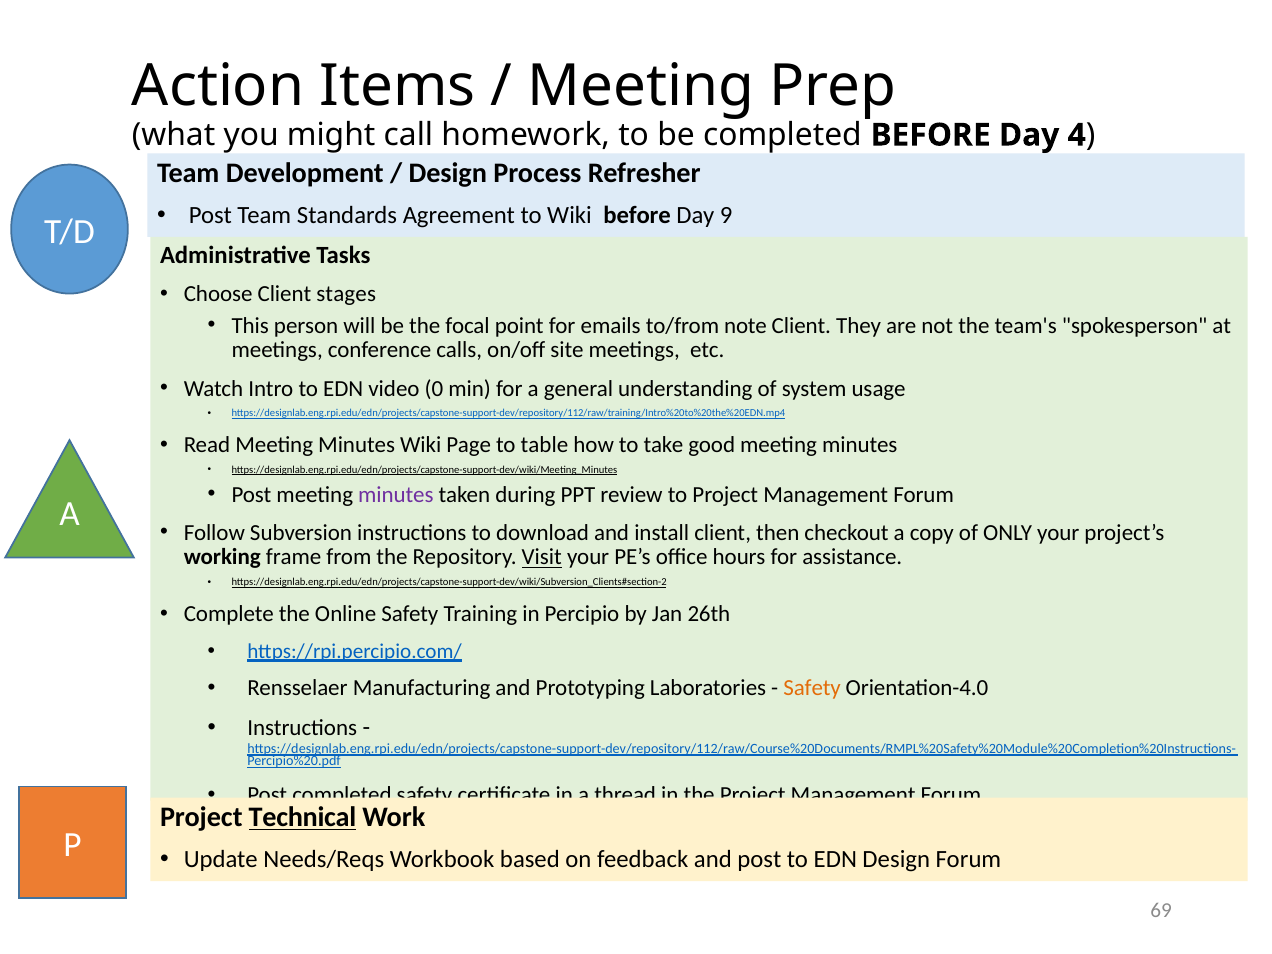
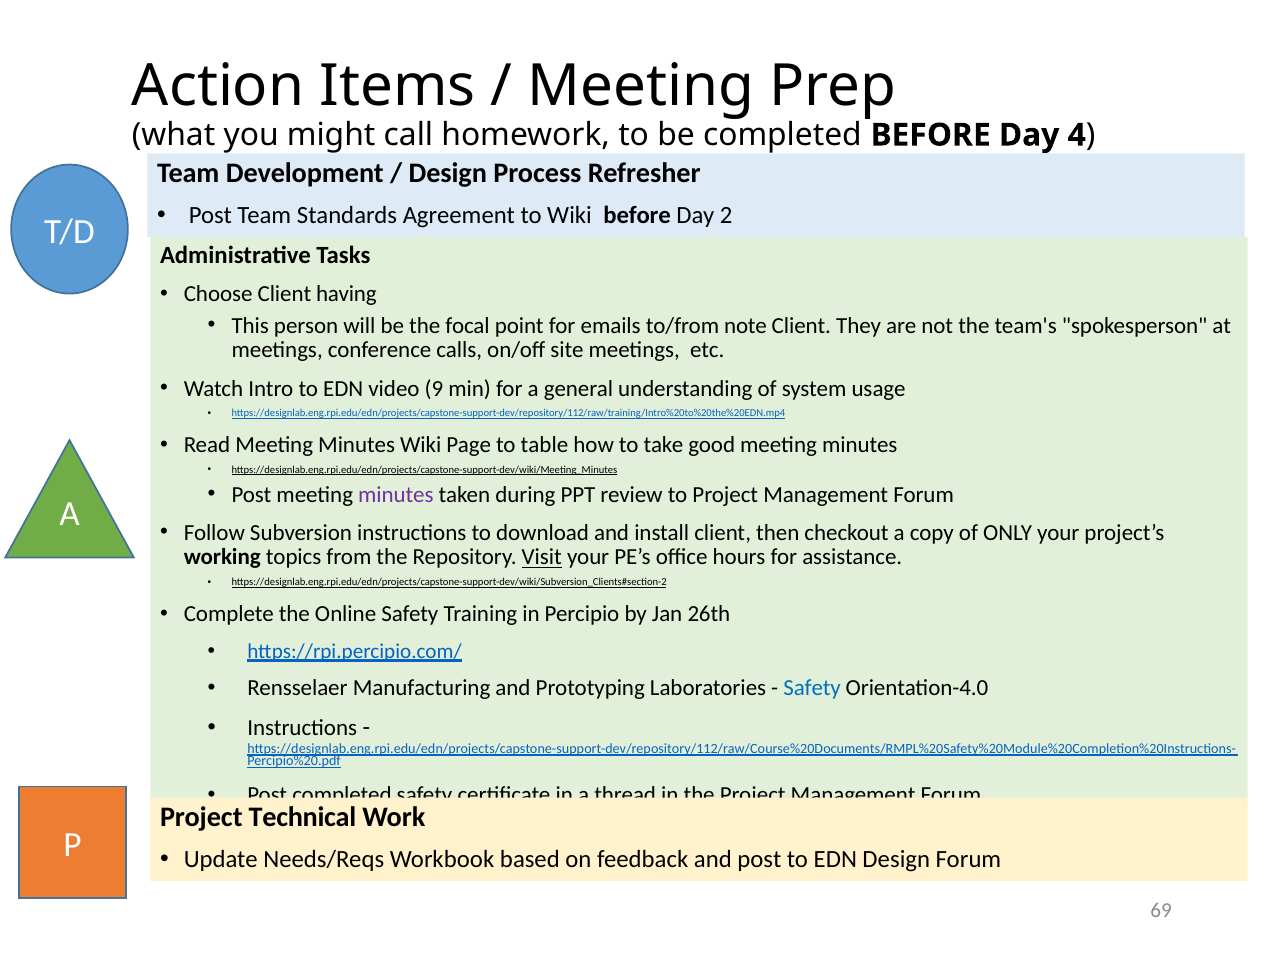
9: 9 -> 2
stages: stages -> having
0: 0 -> 9
frame: frame -> topics
Safety at (812, 688) colour: orange -> blue
Technical underline: present -> none
